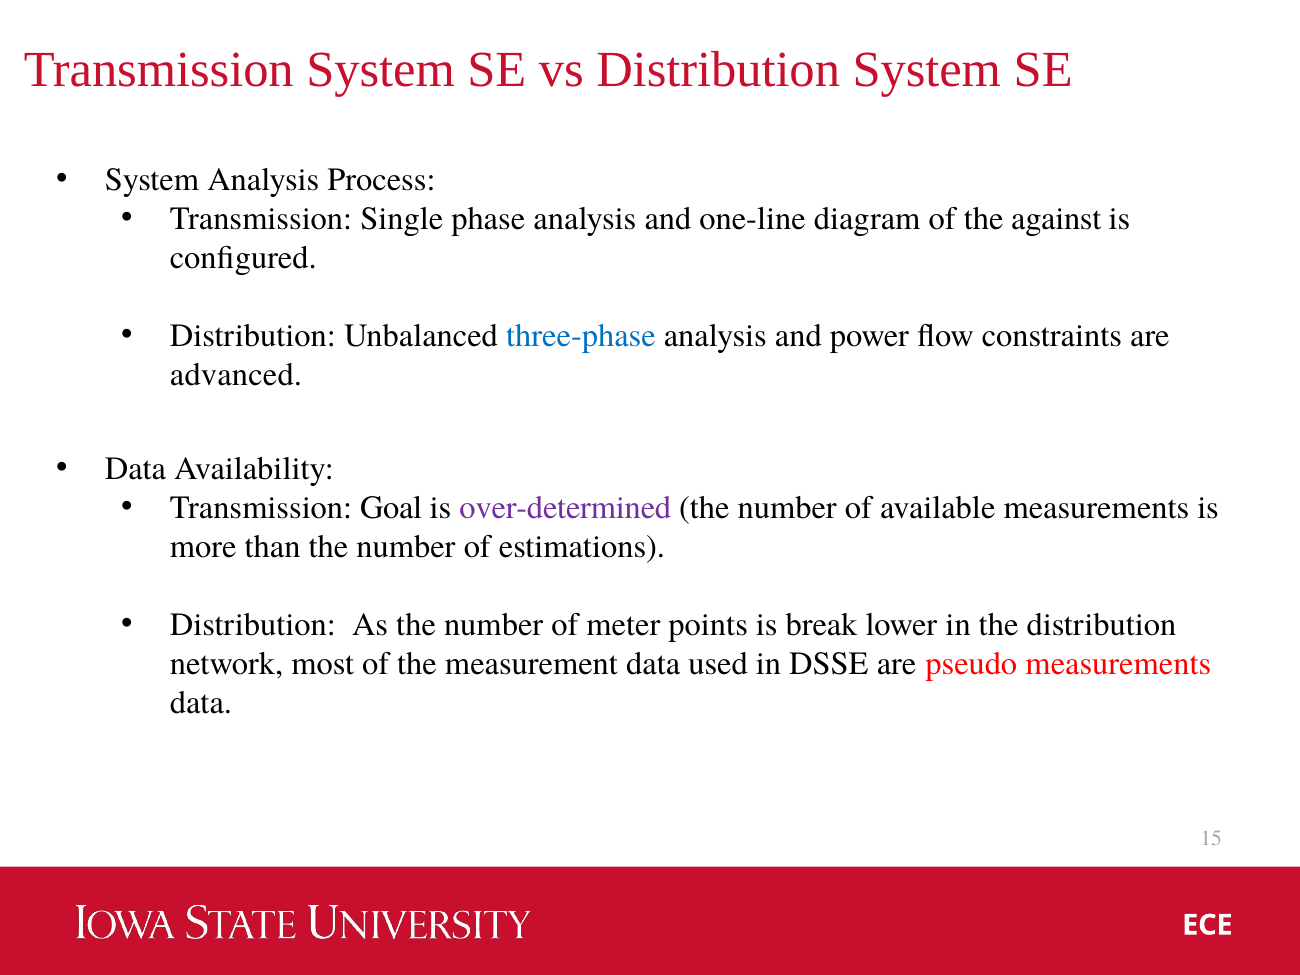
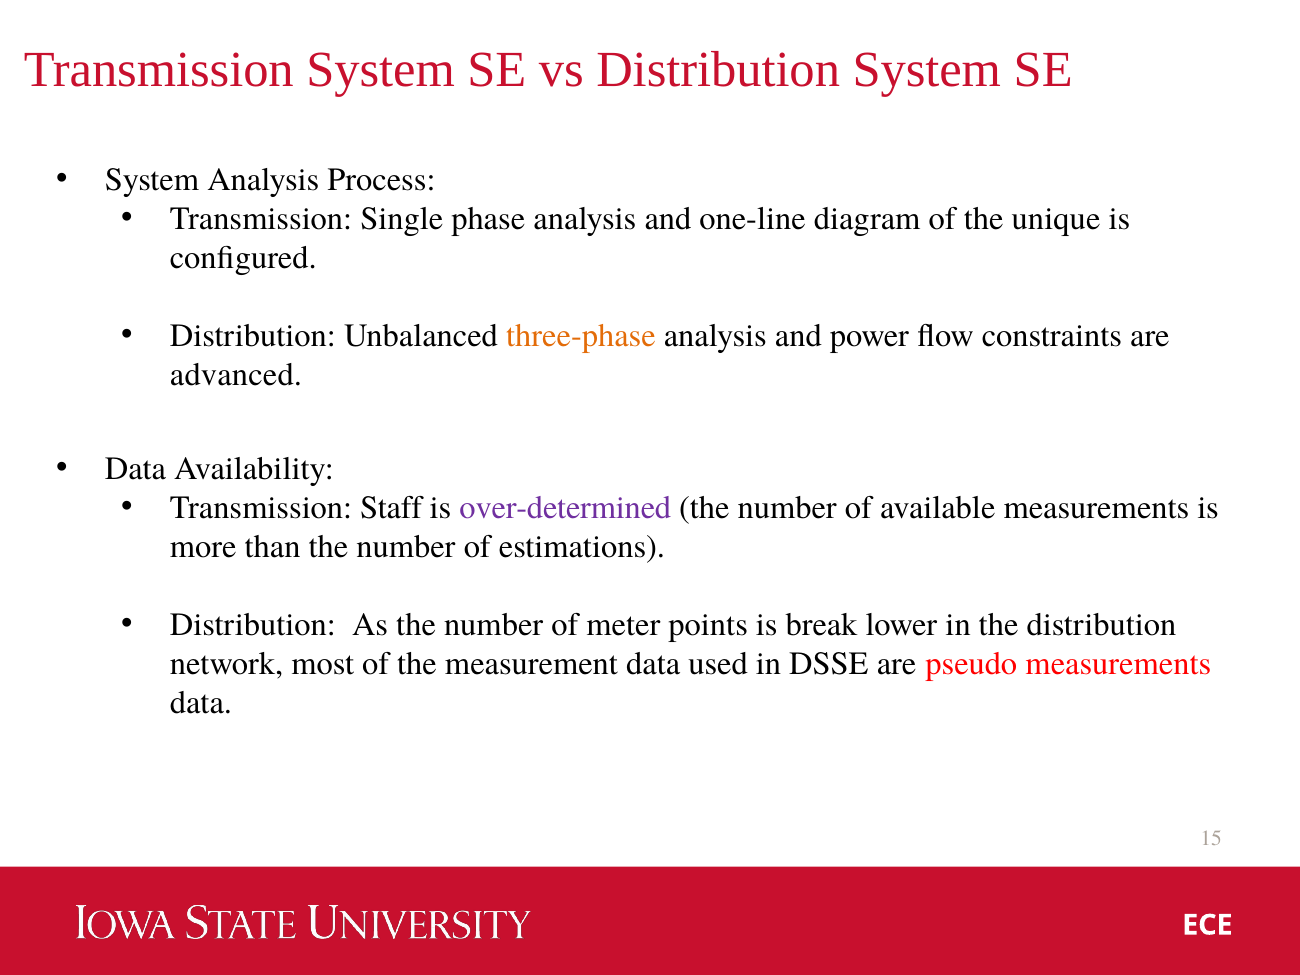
against: against -> unique
three-phase colour: blue -> orange
Goal: Goal -> Staff
